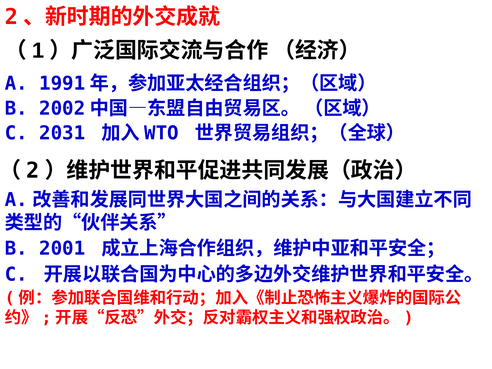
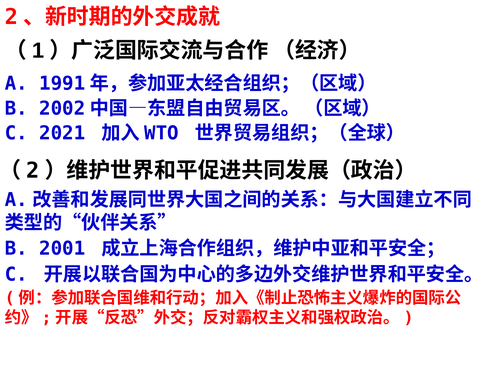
2031: 2031 -> 2021
